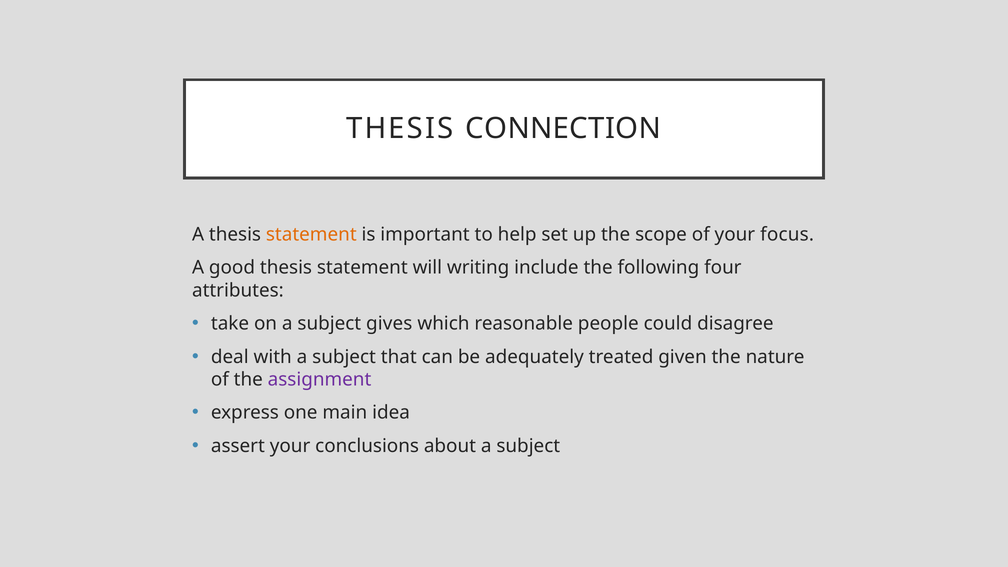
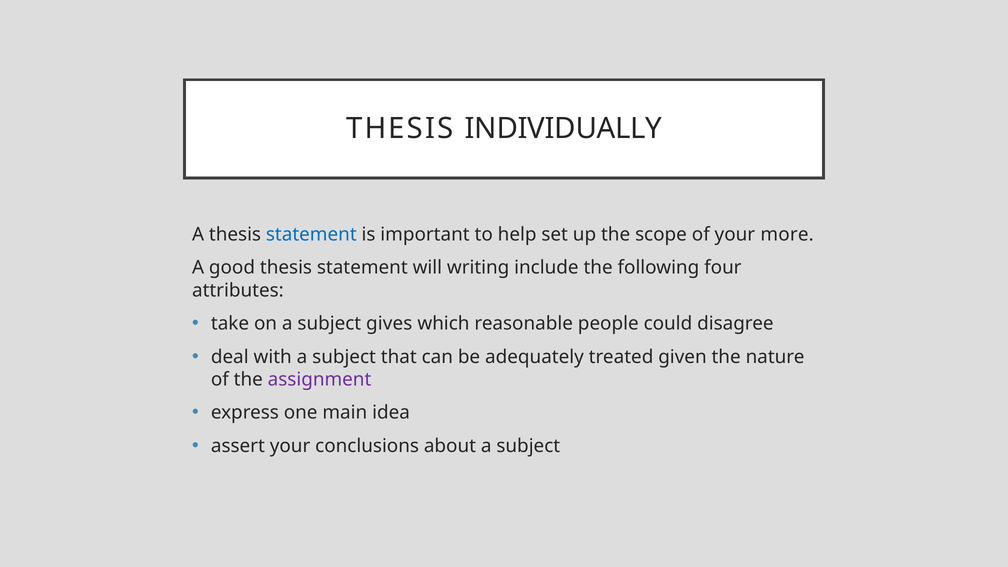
CONNECTION: CONNECTION -> INDIVIDUALLY
statement at (311, 235) colour: orange -> blue
focus: focus -> more
